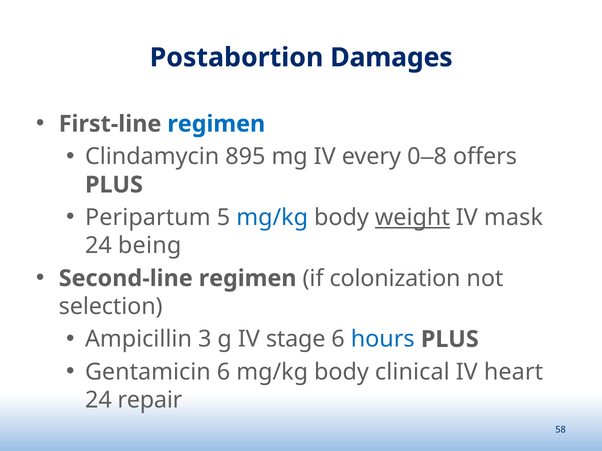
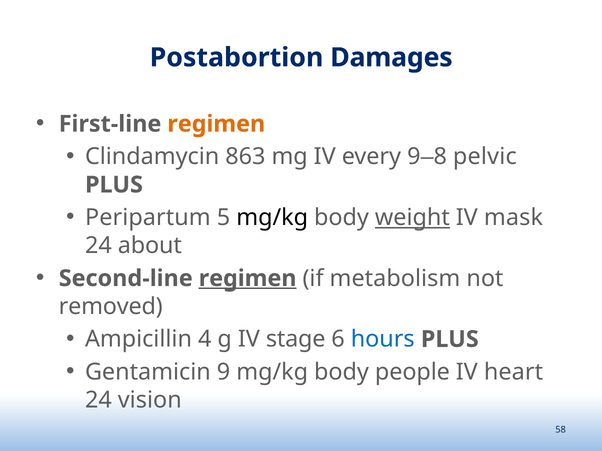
regimen at (216, 124) colour: blue -> orange
895: 895 -> 863
every 0: 0 -> 9
offers: offers -> pelvic
mg/kg at (272, 218) colour: blue -> black
being: being -> about
regimen at (248, 279) underline: none -> present
colonization: colonization -> metabolism
selection: selection -> removed
3: 3 -> 4
Gentamicin 6: 6 -> 9
clinical: clinical -> people
repair: repair -> vision
